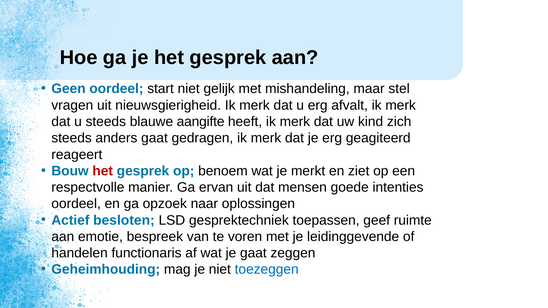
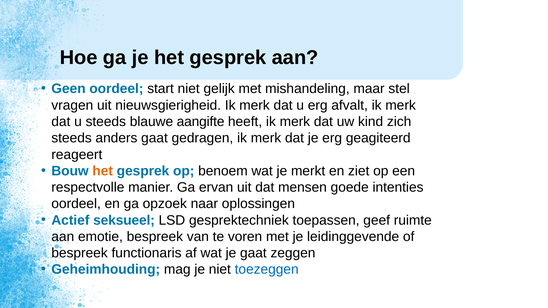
het at (103, 171) colour: red -> orange
besloten: besloten -> seksueel
handelen at (80, 253): handelen -> bespreek
